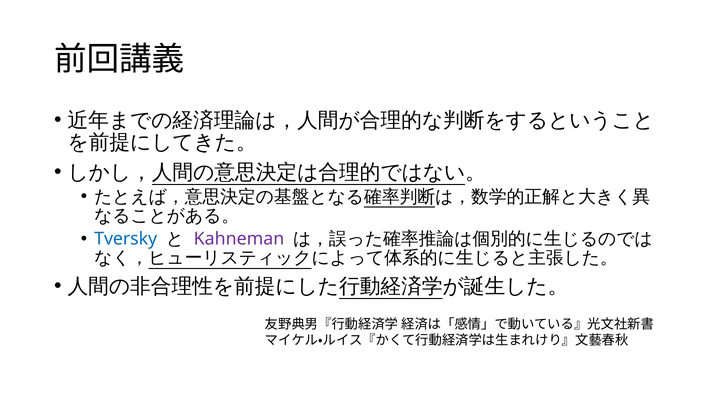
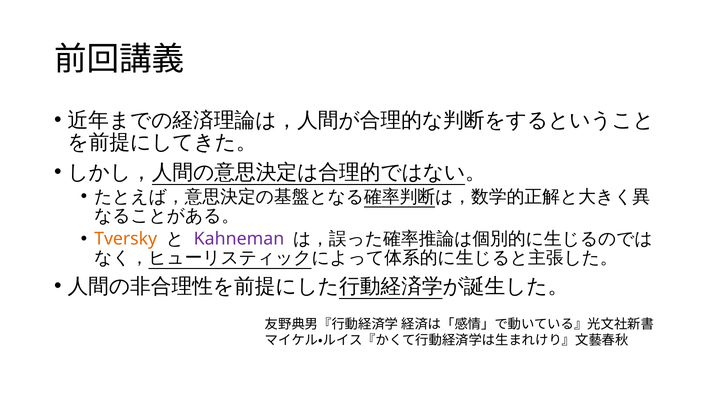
Tversky colour: blue -> orange
